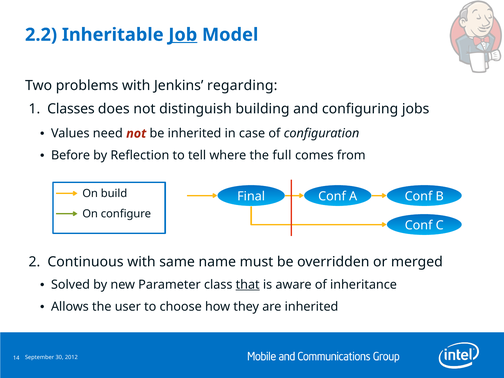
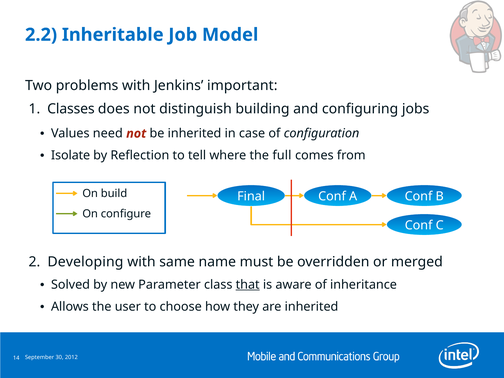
Job underline: present -> none
regarding: regarding -> important
Before: Before -> Isolate
Continuous: Continuous -> Developing
